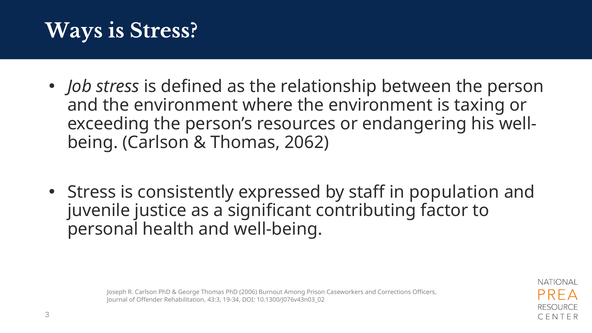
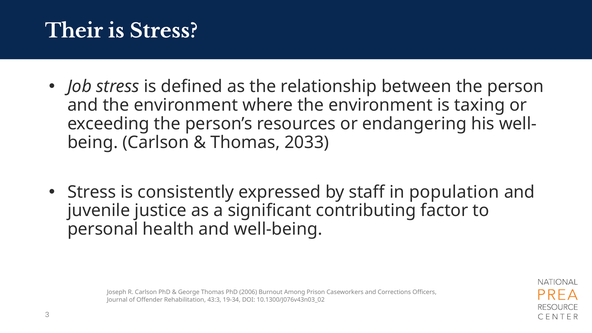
Ways: Ways -> Their
2062: 2062 -> 2033
